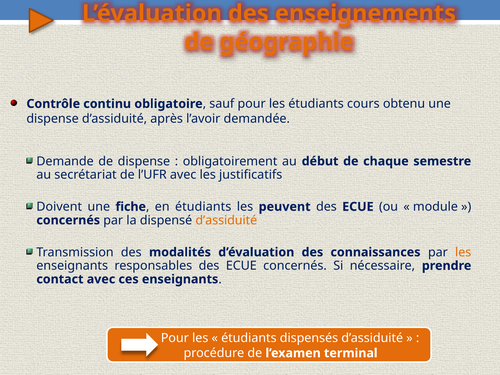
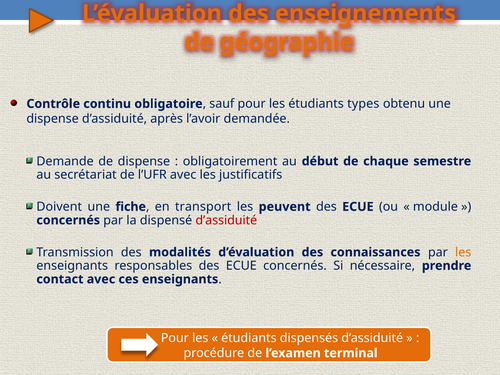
cours: cours -> types
en étudiants: étudiants -> transport
d’assiduité at (226, 220) colour: orange -> red
